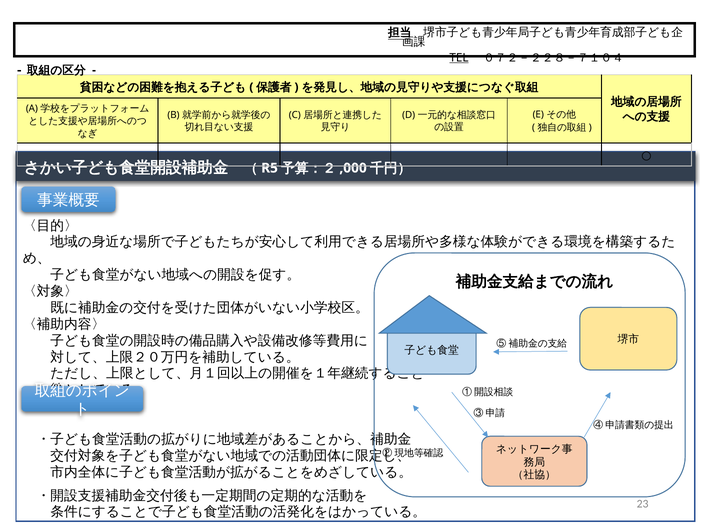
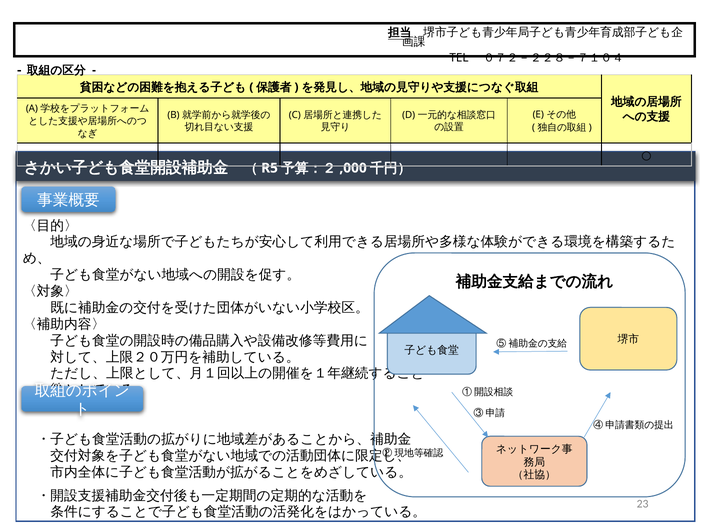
TEL underline: present -> none
